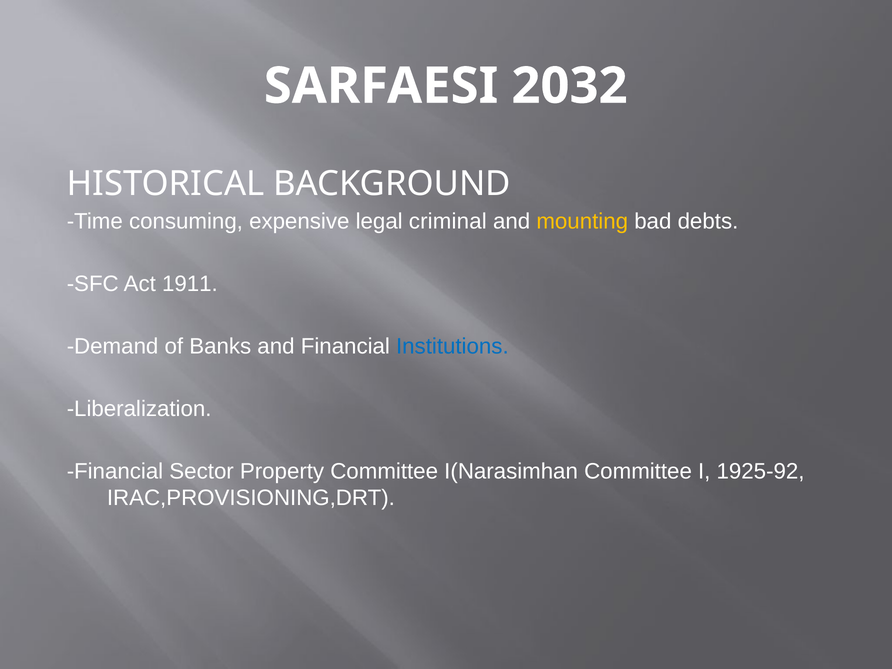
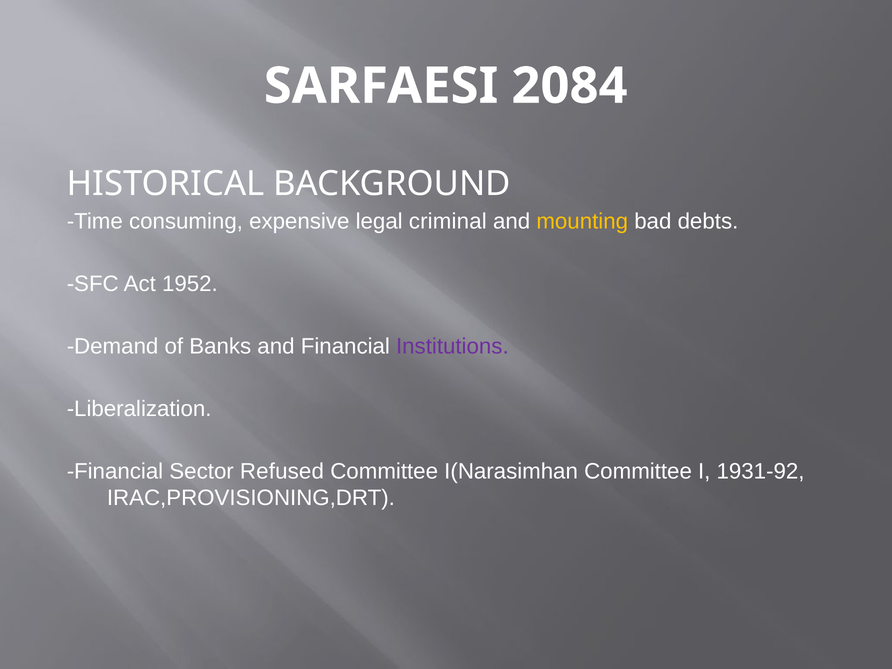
2032: 2032 -> 2084
1911: 1911 -> 1952
Institutions colour: blue -> purple
Property: Property -> Refused
1925-92: 1925-92 -> 1931-92
